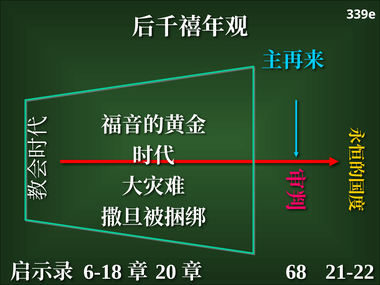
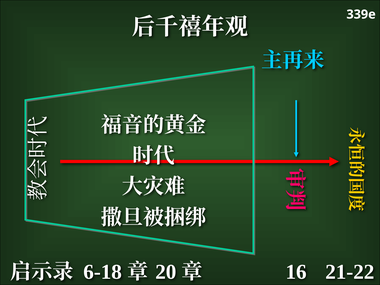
68: 68 -> 16
